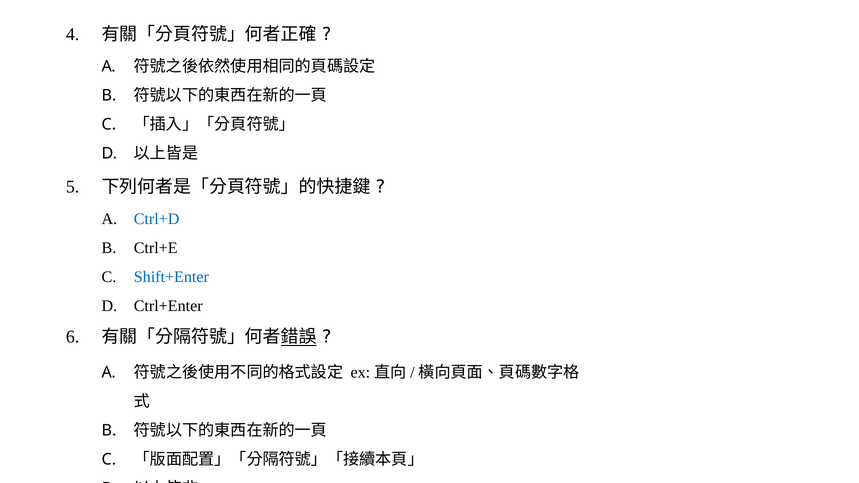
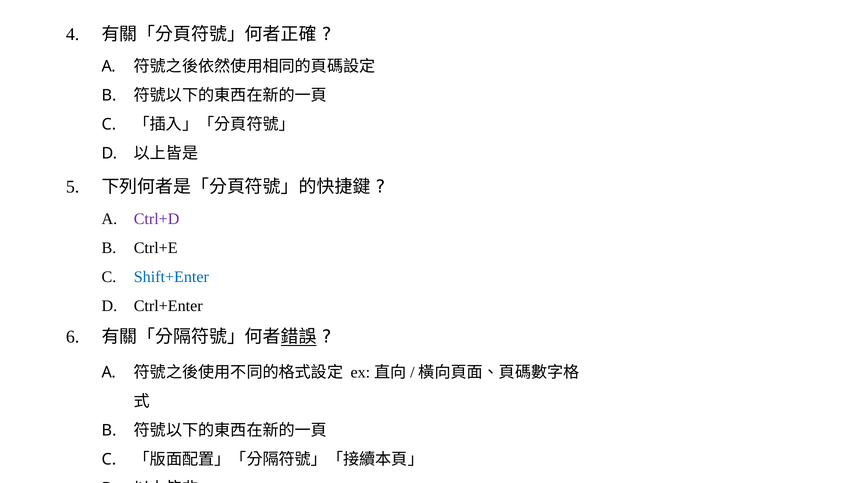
Ctrl+D colour: blue -> purple
